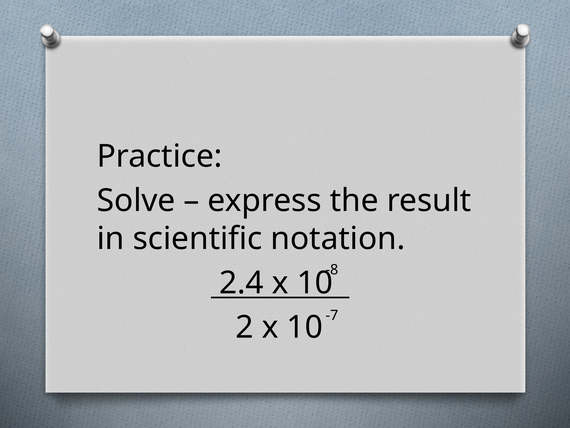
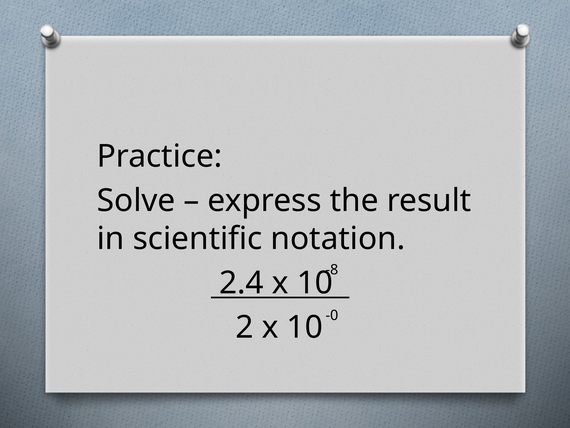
-7: -7 -> -0
